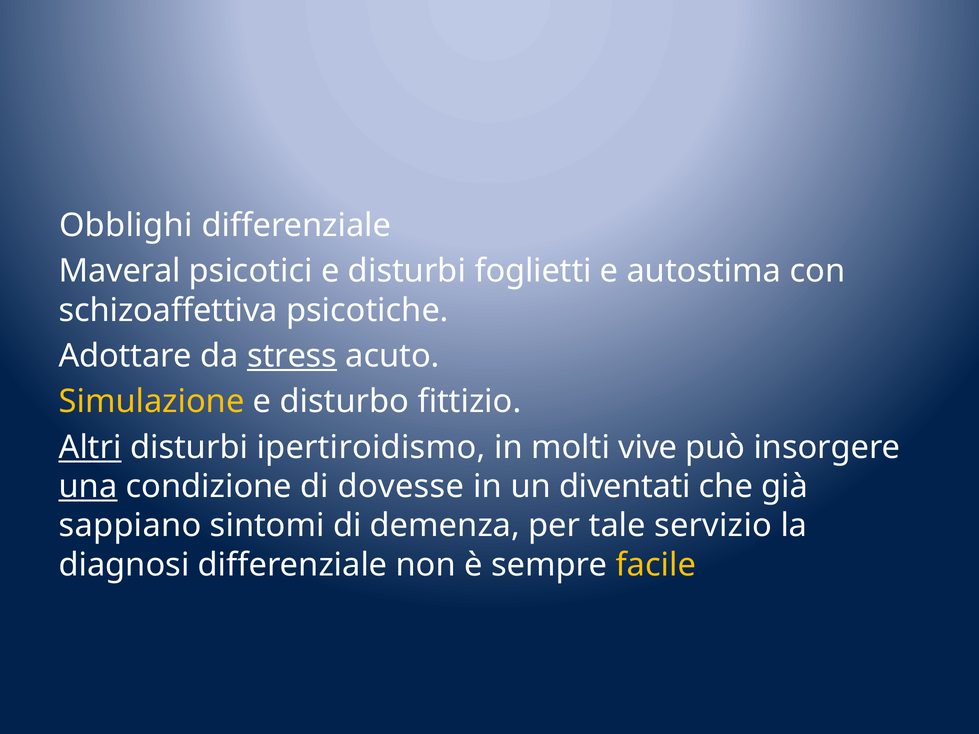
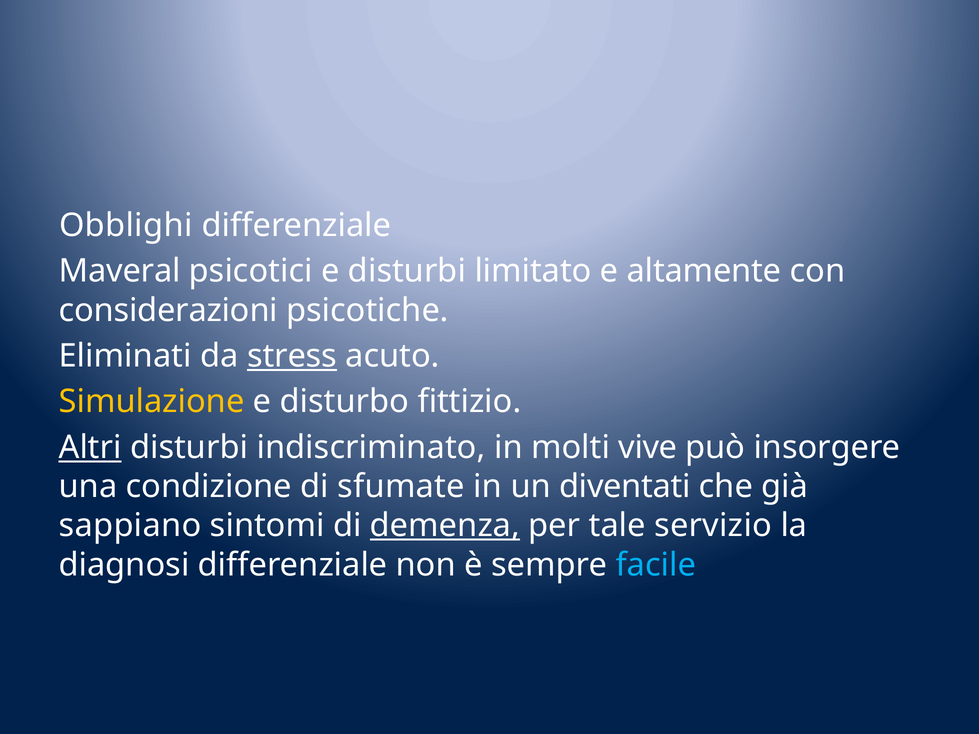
foglietti: foglietti -> limitato
autostima: autostima -> altamente
schizoaffettiva: schizoaffettiva -> considerazioni
Adottare: Adottare -> Eliminati
ipertiroidismo: ipertiroidismo -> indiscriminato
una underline: present -> none
dovesse: dovesse -> sfumate
demenza underline: none -> present
facile colour: yellow -> light blue
